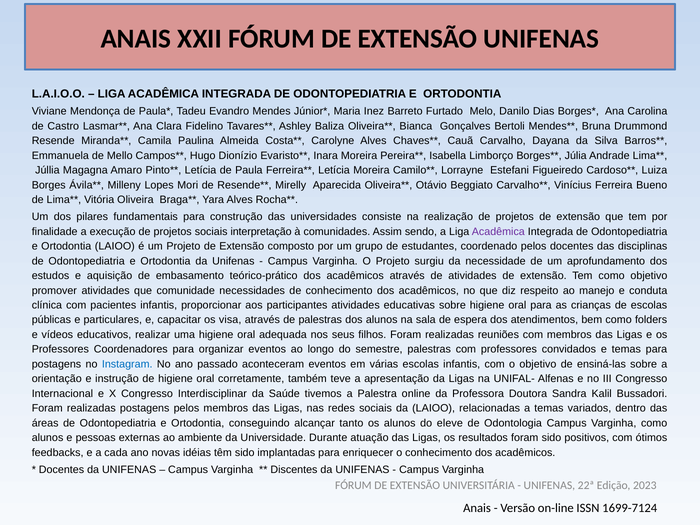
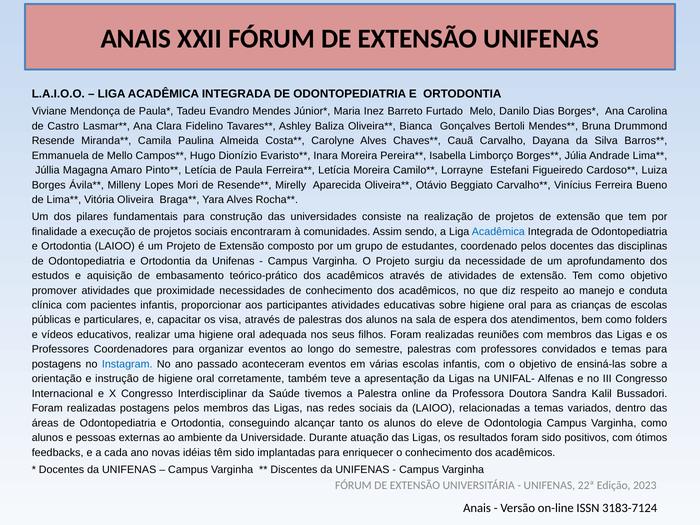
interpretação: interpretação -> encontraram
Acadêmica at (498, 231) colour: purple -> blue
comunidade: comunidade -> proximidade
1699-7124: 1699-7124 -> 3183-7124
